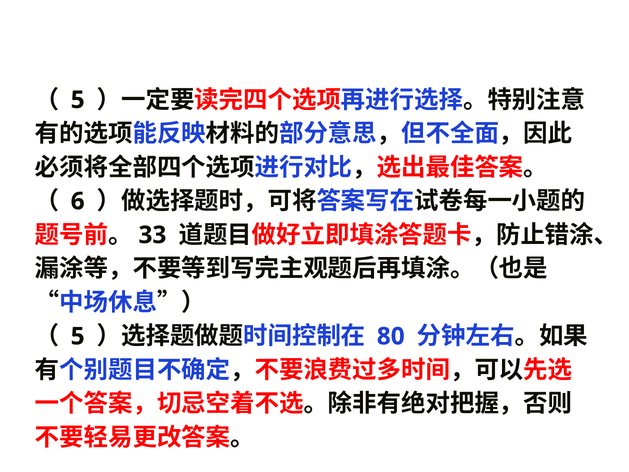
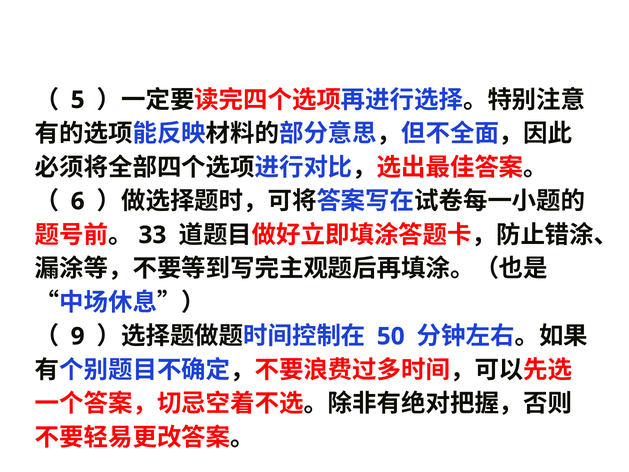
5 at (78, 336): 5 -> 9
80: 80 -> 50
